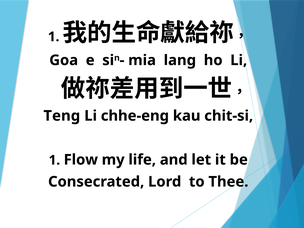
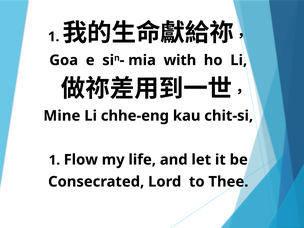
lang: lang -> with
Teng: Teng -> Mine
